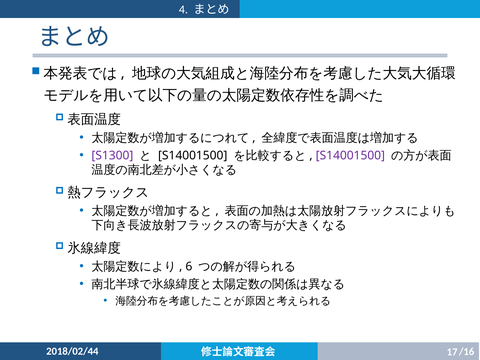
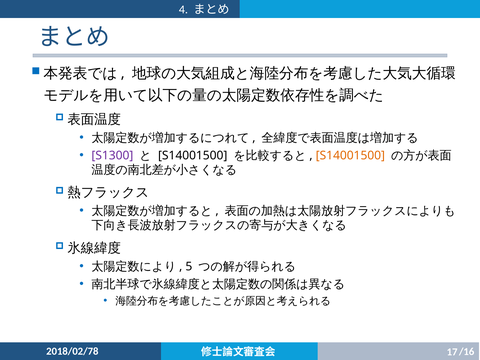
S14001500 at (350, 155) colour: purple -> orange
6: 6 -> 5
2018/02/44: 2018/02/44 -> 2018/02/78
